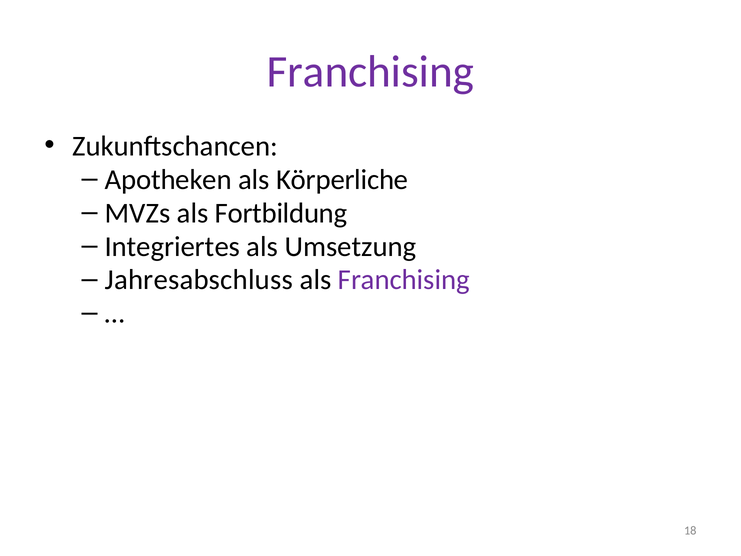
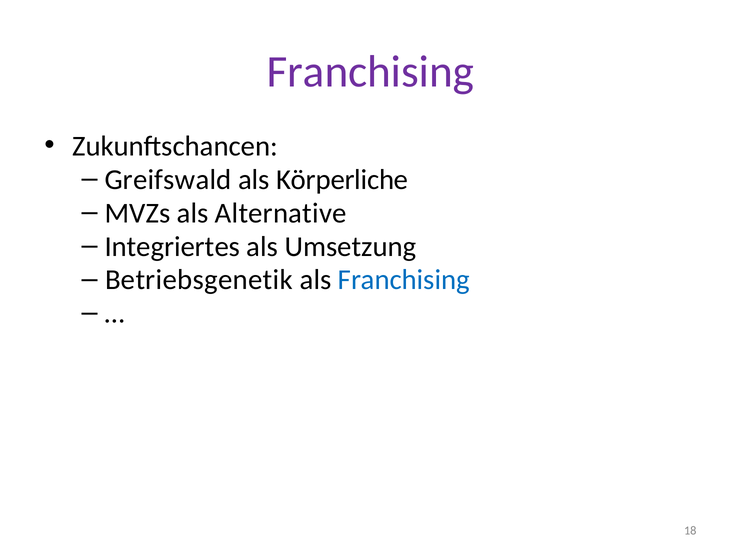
Apotheken: Apotheken -> Greifswald
Fortbildung: Fortbildung -> Alternative
Jahresabschluss: Jahresabschluss -> Betriebsgenetik
Franchising at (404, 280) colour: purple -> blue
